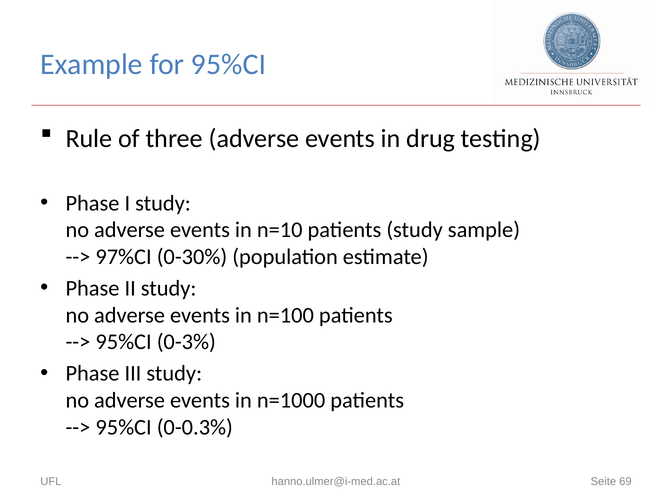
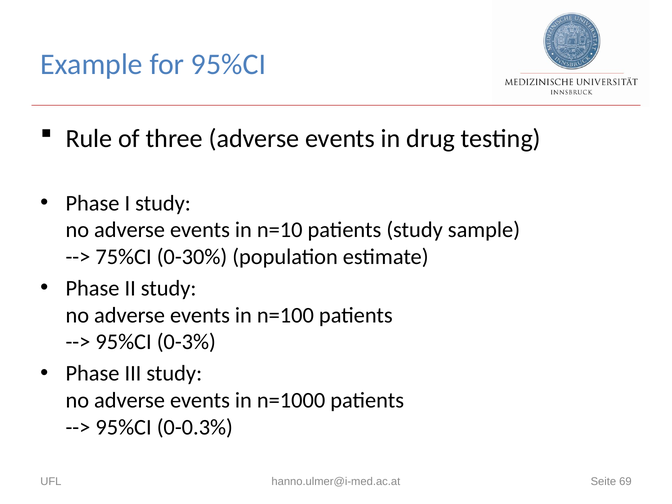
97%CI: 97%CI -> 75%CI
